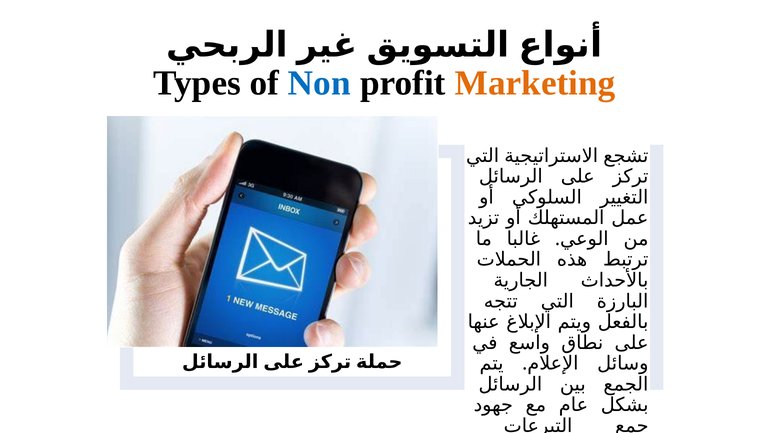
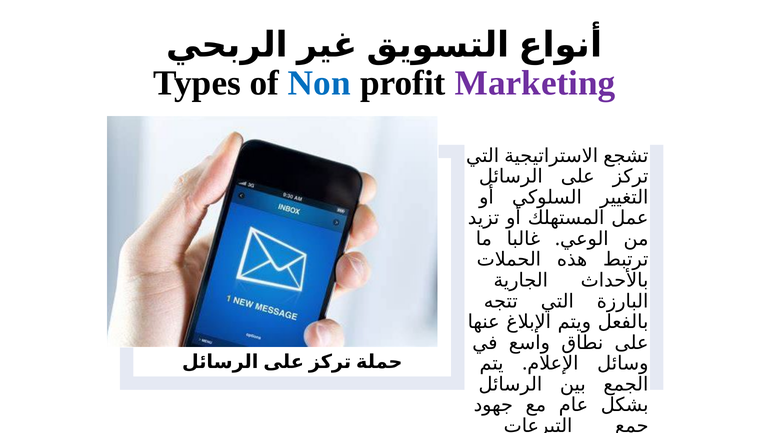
Marketing colour: orange -> purple
